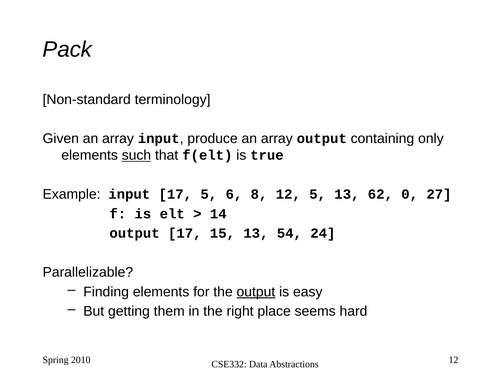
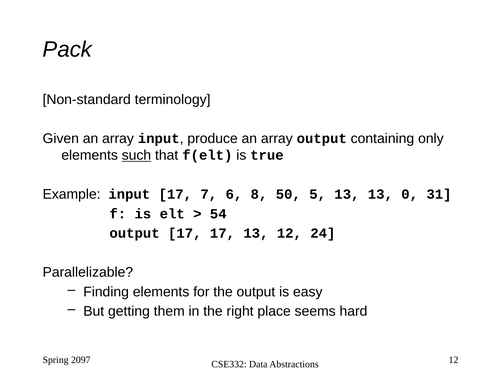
17 5: 5 -> 7
8 12: 12 -> 50
13 62: 62 -> 13
27: 27 -> 31
14: 14 -> 54
17 15: 15 -> 17
13 54: 54 -> 12
output at (256, 292) underline: present -> none
2010: 2010 -> 2097
